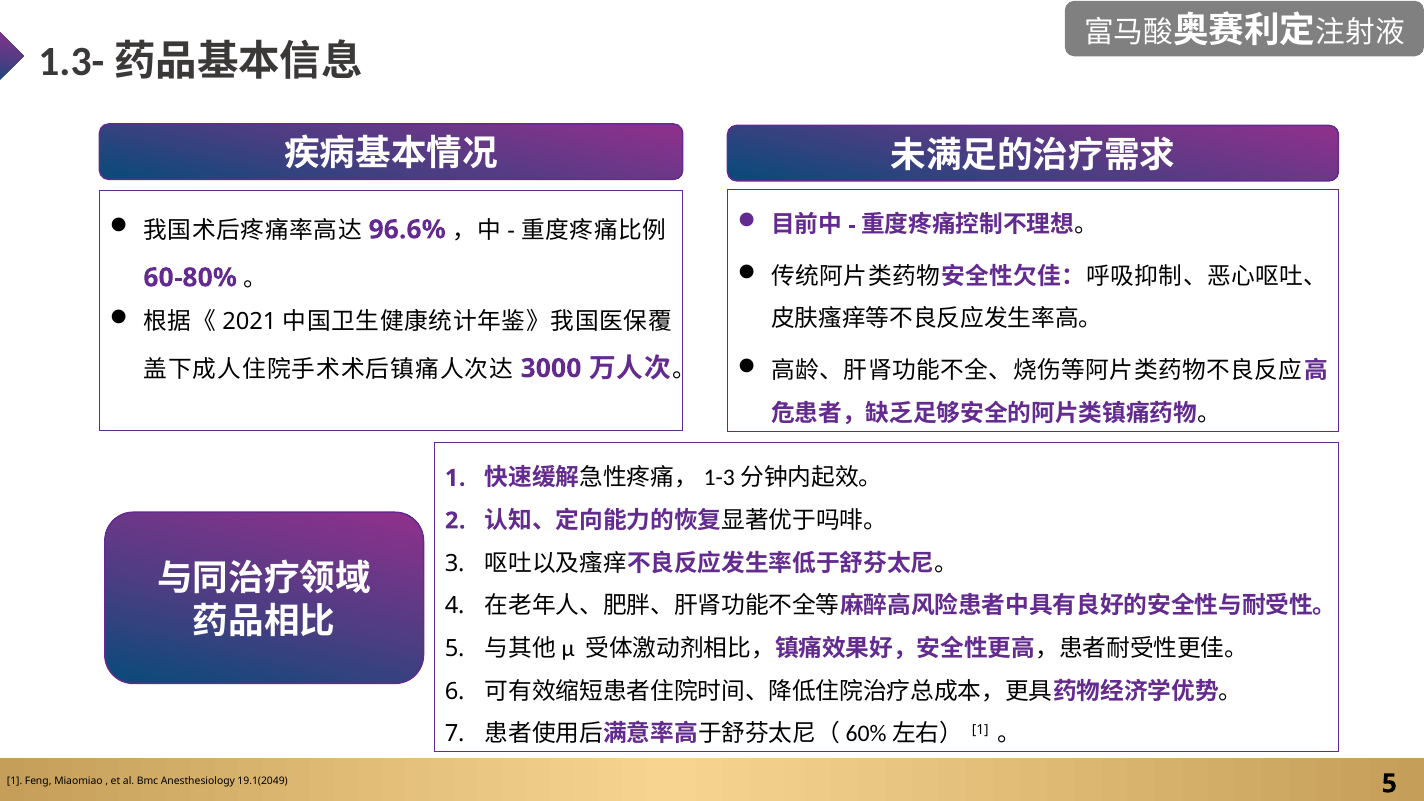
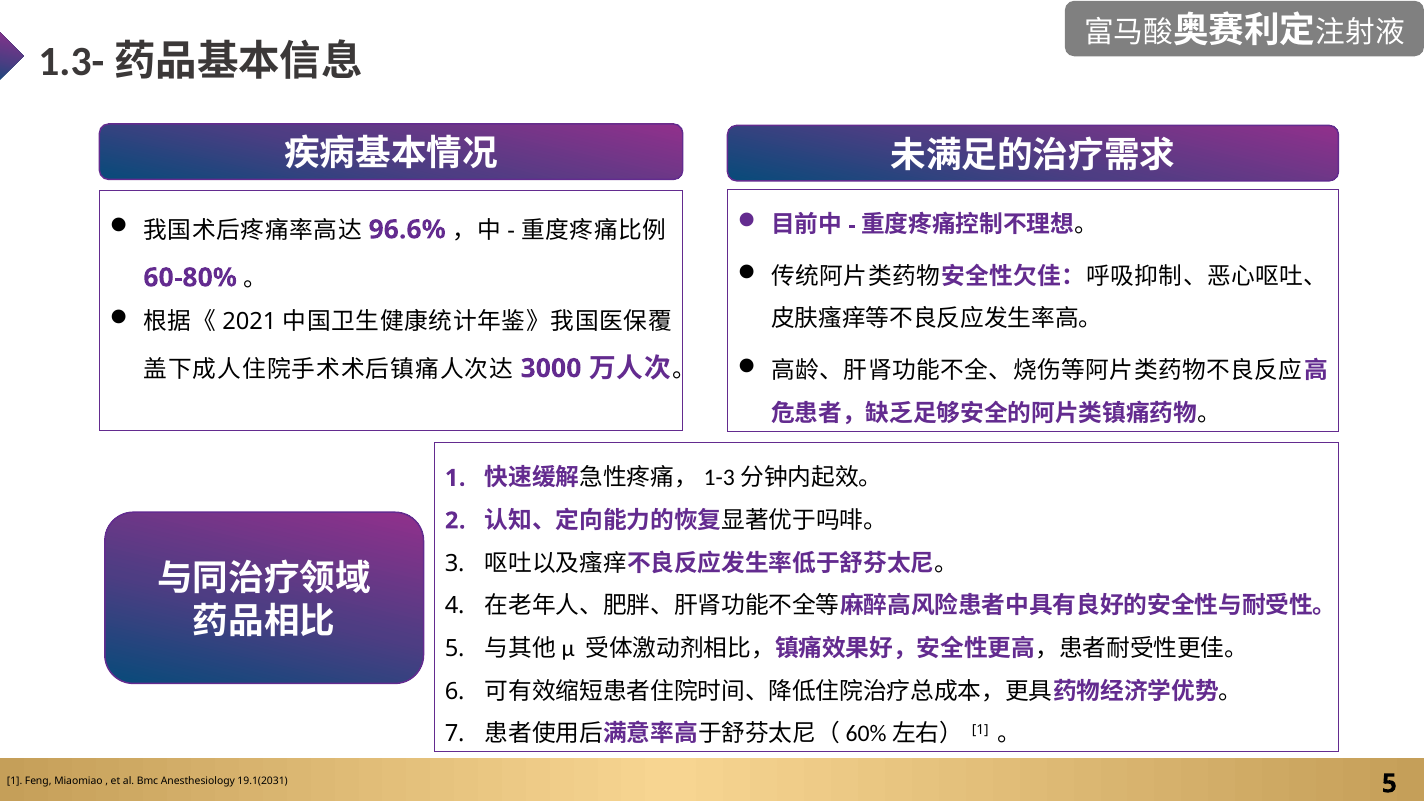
19.1(2049: 19.1(2049 -> 19.1(2031
